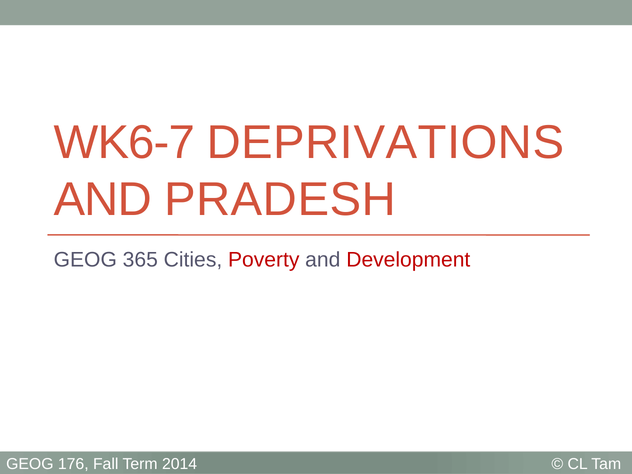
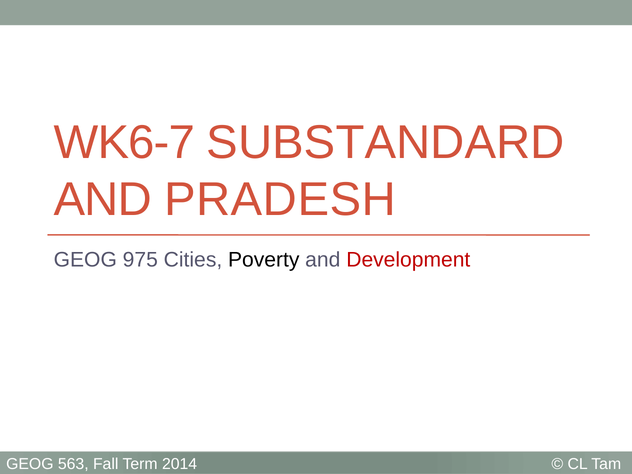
DEPRIVATIONS: DEPRIVATIONS -> SUBSTANDARD
365: 365 -> 975
Poverty colour: red -> black
176: 176 -> 563
